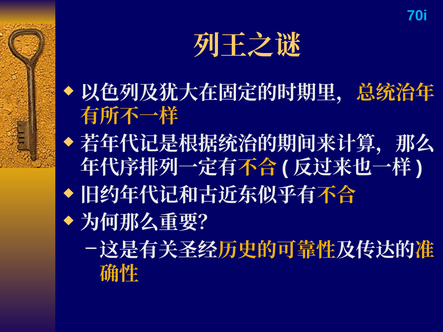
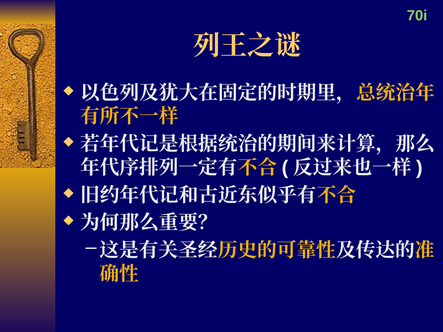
70i colour: light blue -> light green
